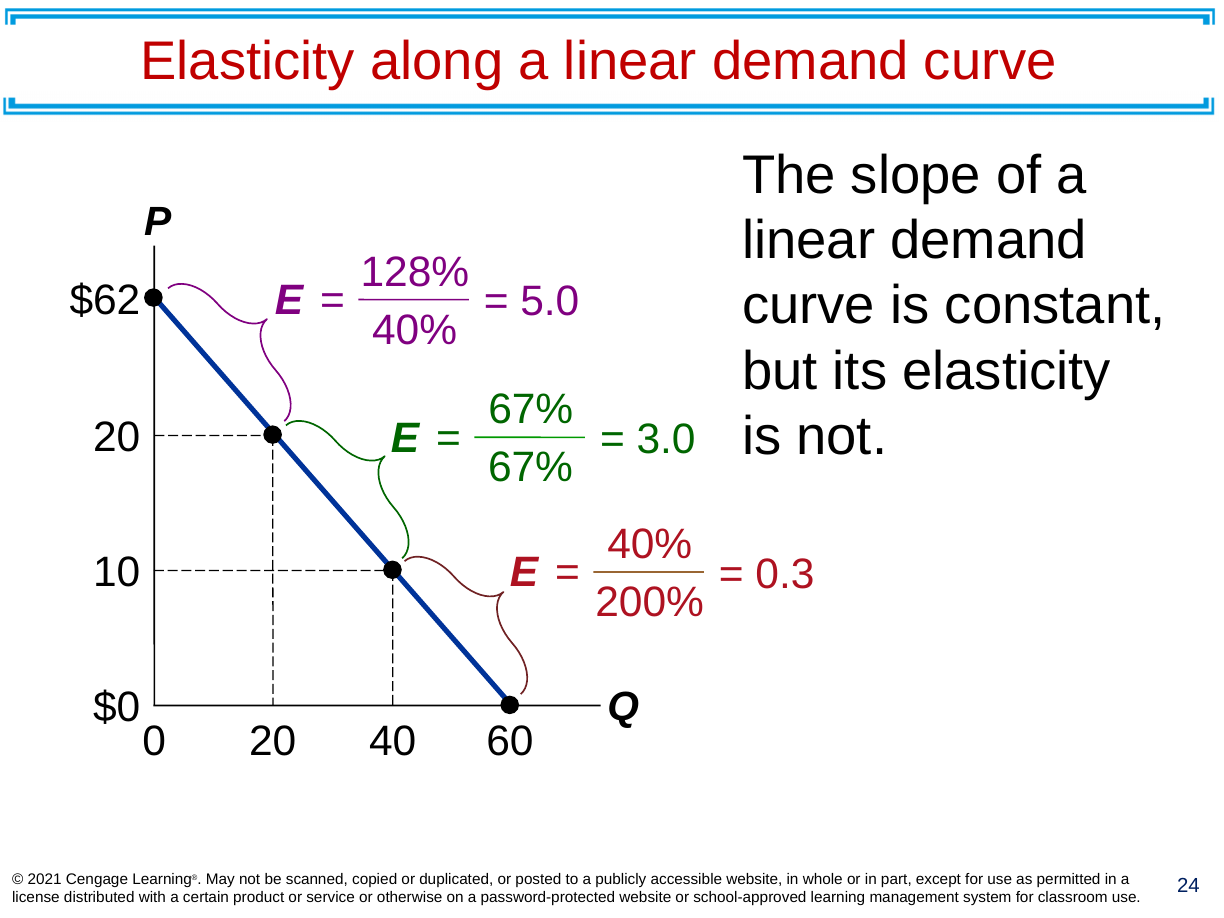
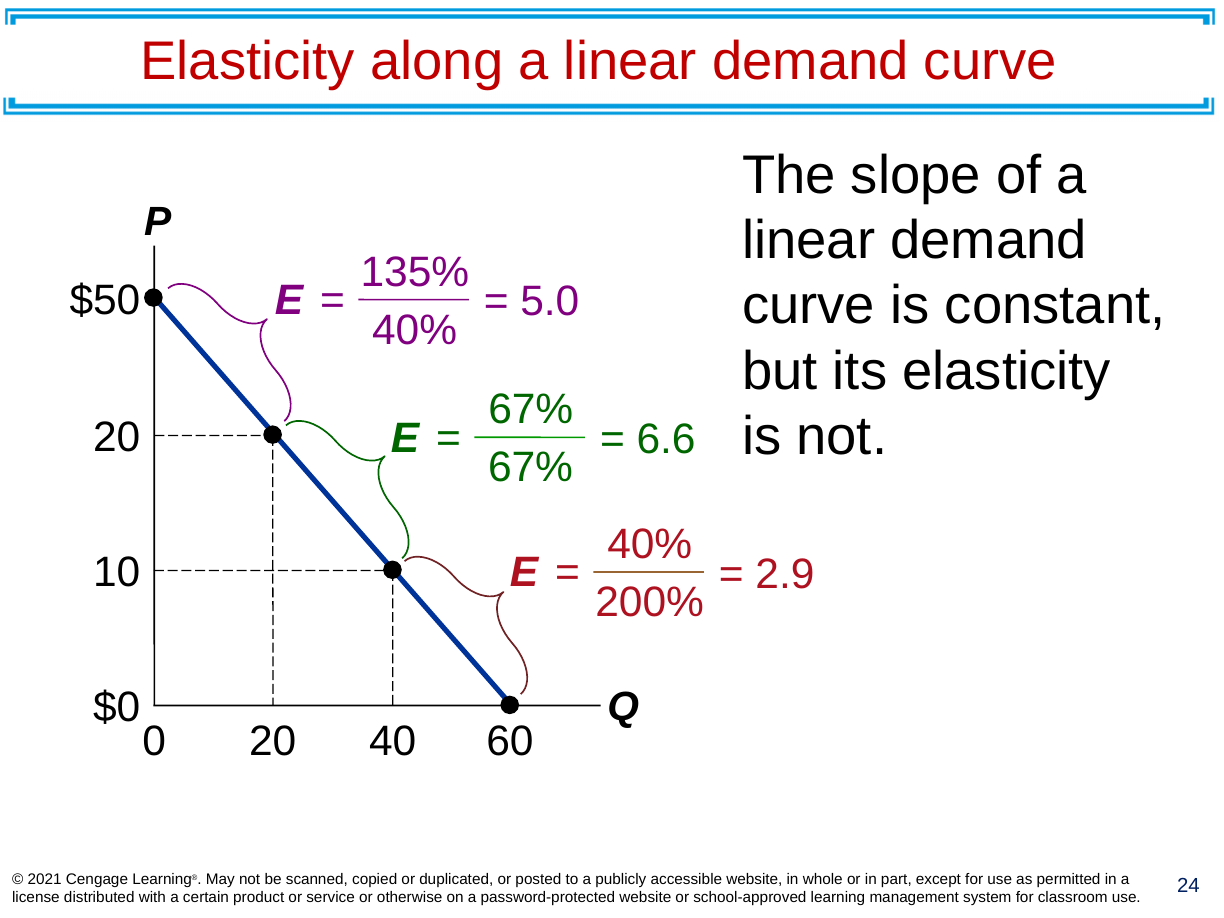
128%: 128% -> 135%
$62: $62 -> $50
3.0: 3.0 -> 6.6
0.3: 0.3 -> 2.9
